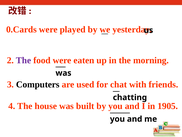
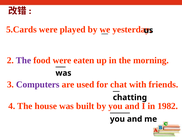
0.Cards: 0.Cards -> 5.Cards
Computers colour: black -> purple
1905: 1905 -> 1982
